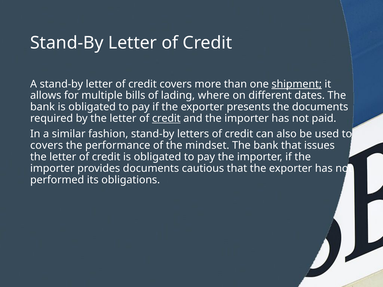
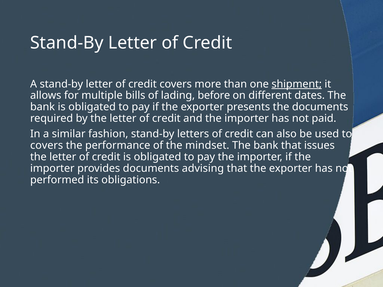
where: where -> before
credit at (166, 119) underline: present -> none
cautious: cautious -> advising
